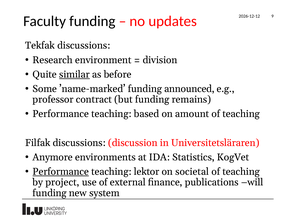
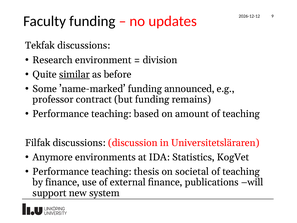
Performance at (61, 171) underline: present -> none
lektor: lektor -> thesis
by project: project -> finance
funding at (50, 193): funding -> support
